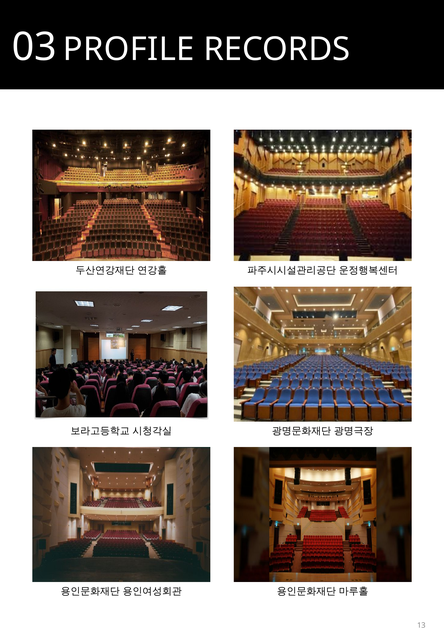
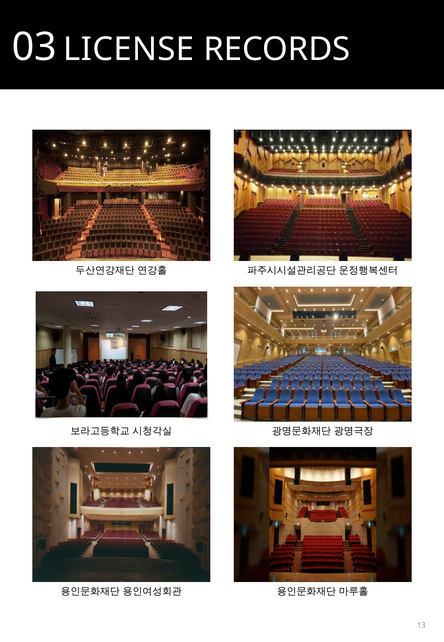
PROFILE: PROFILE -> LICENSE
